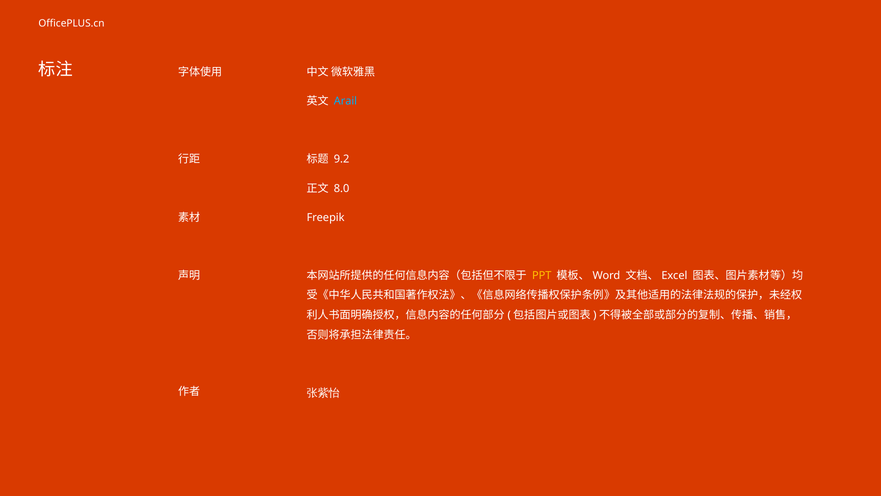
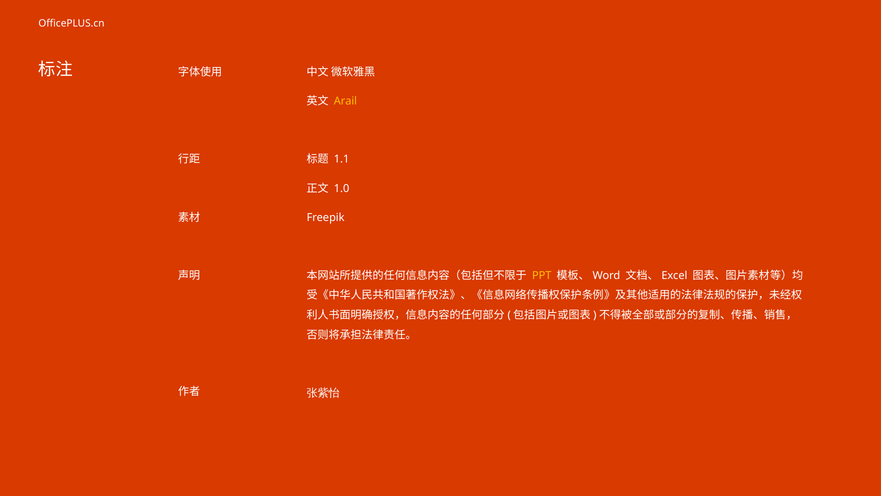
Arail colour: light blue -> yellow
9.2: 9.2 -> 1.1
8.0: 8.0 -> 1.0
